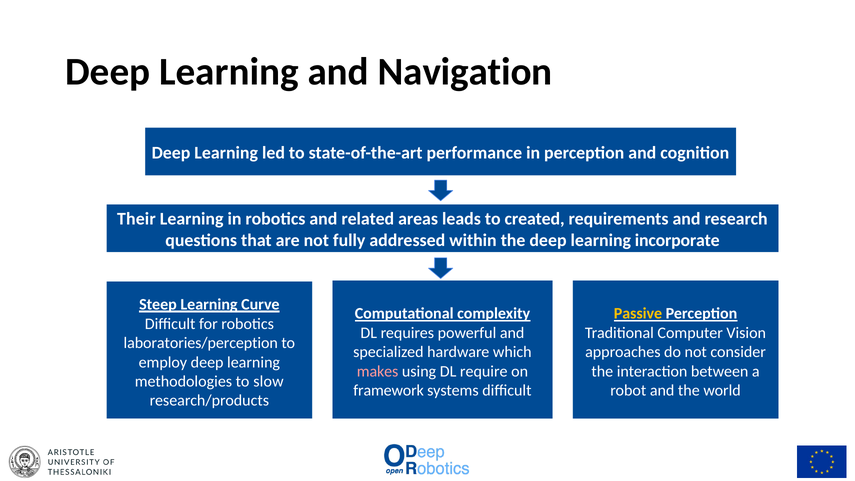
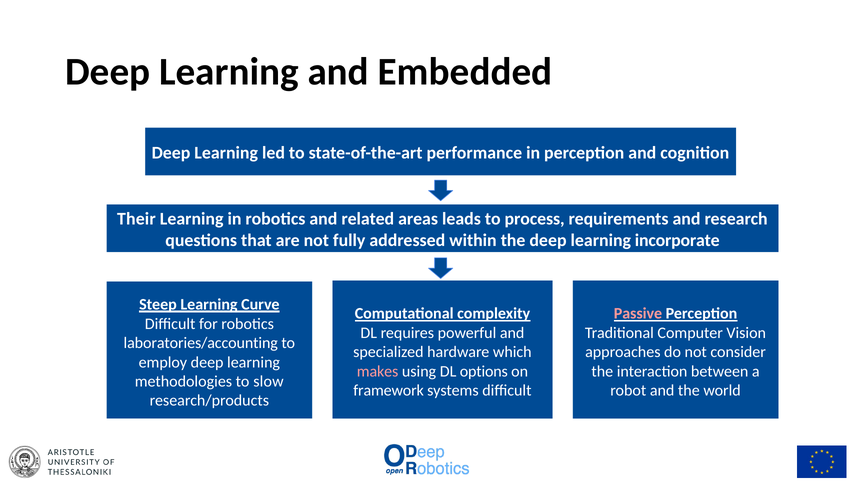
Navigation: Navigation -> Embedded
created: created -> process
Passive colour: yellow -> pink
laboratories/perception: laboratories/perception -> laboratories/accounting
require: require -> options
